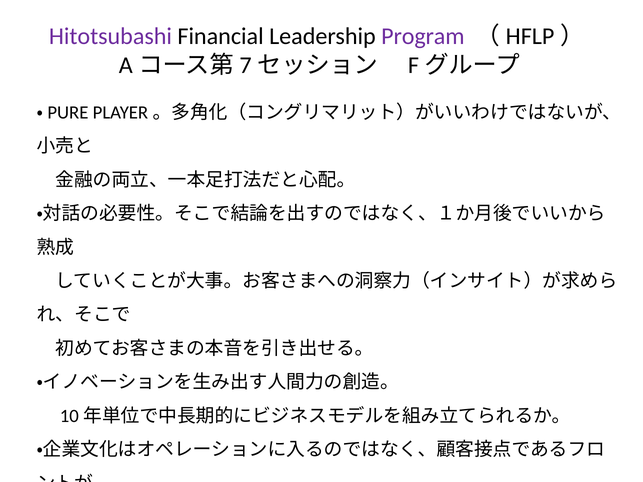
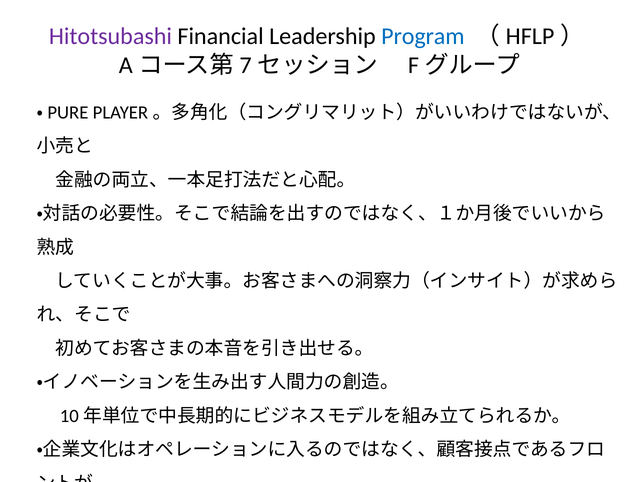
Program colour: purple -> blue
